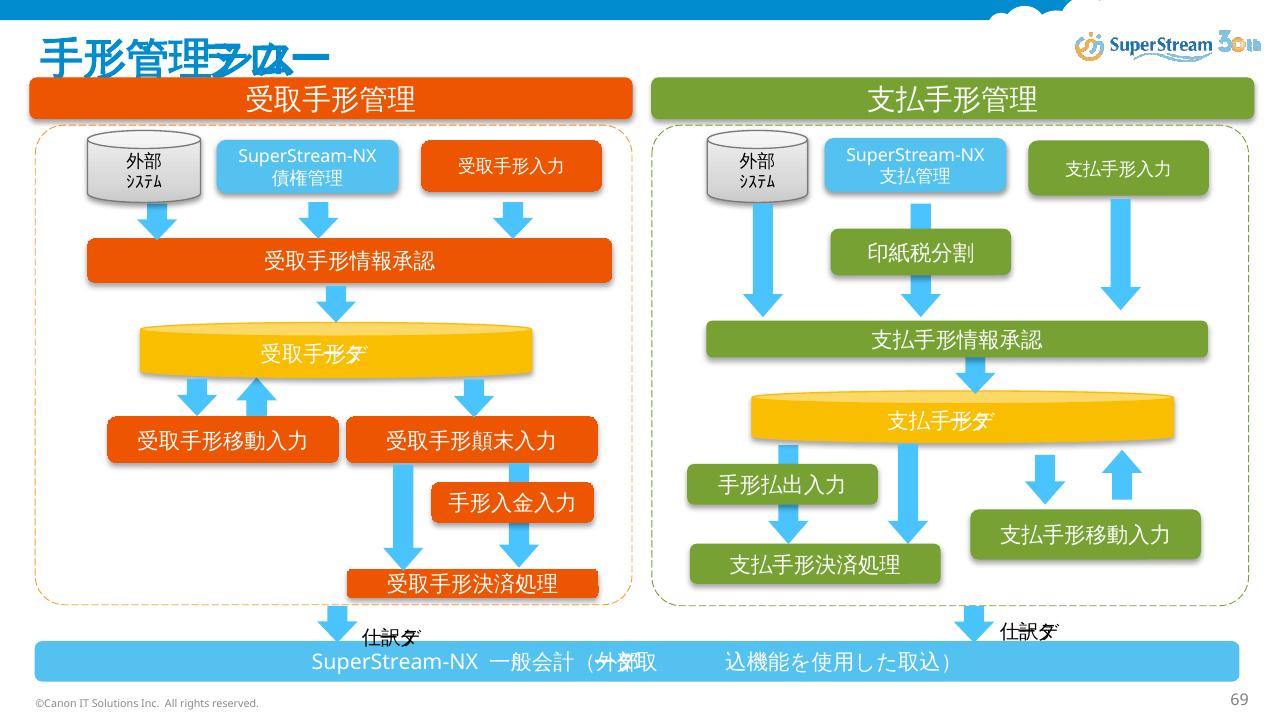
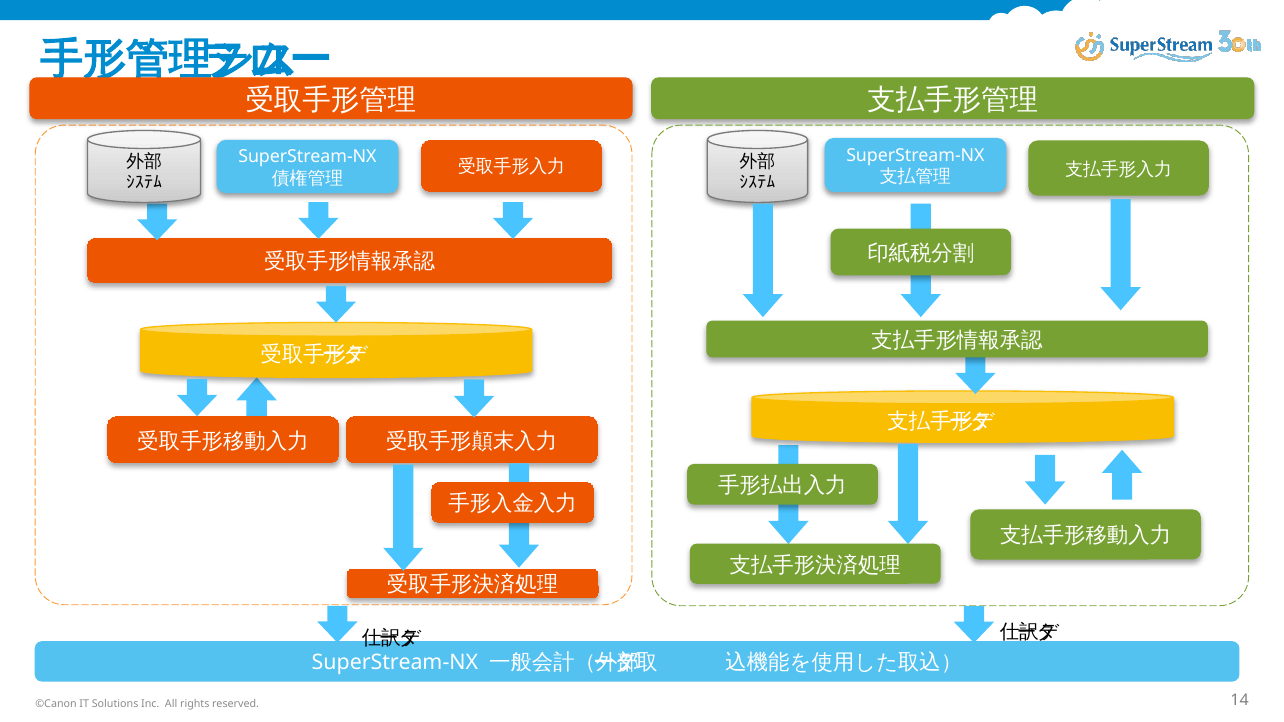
69: 69 -> 14
